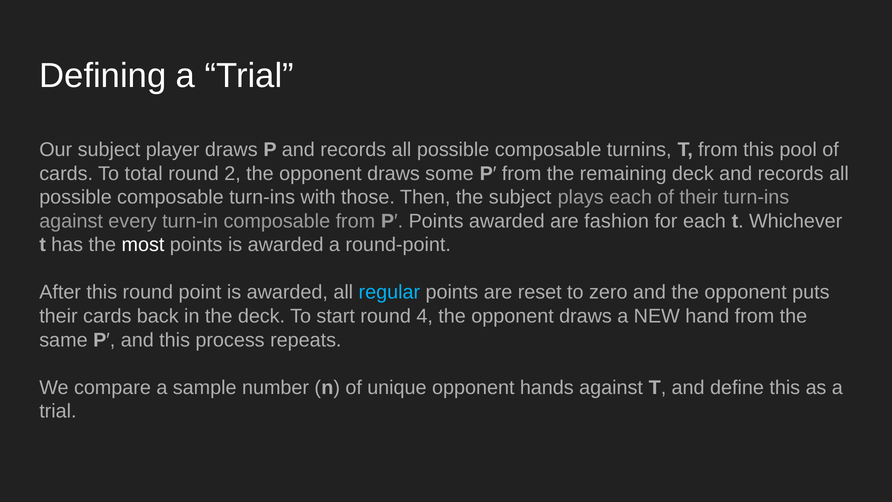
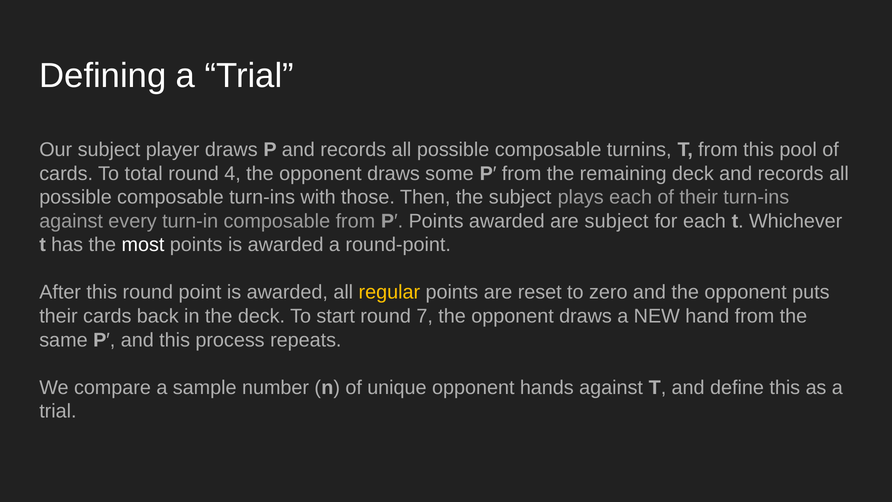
2: 2 -> 4
are fashion: fashion -> subject
regular colour: light blue -> yellow
4: 4 -> 7
